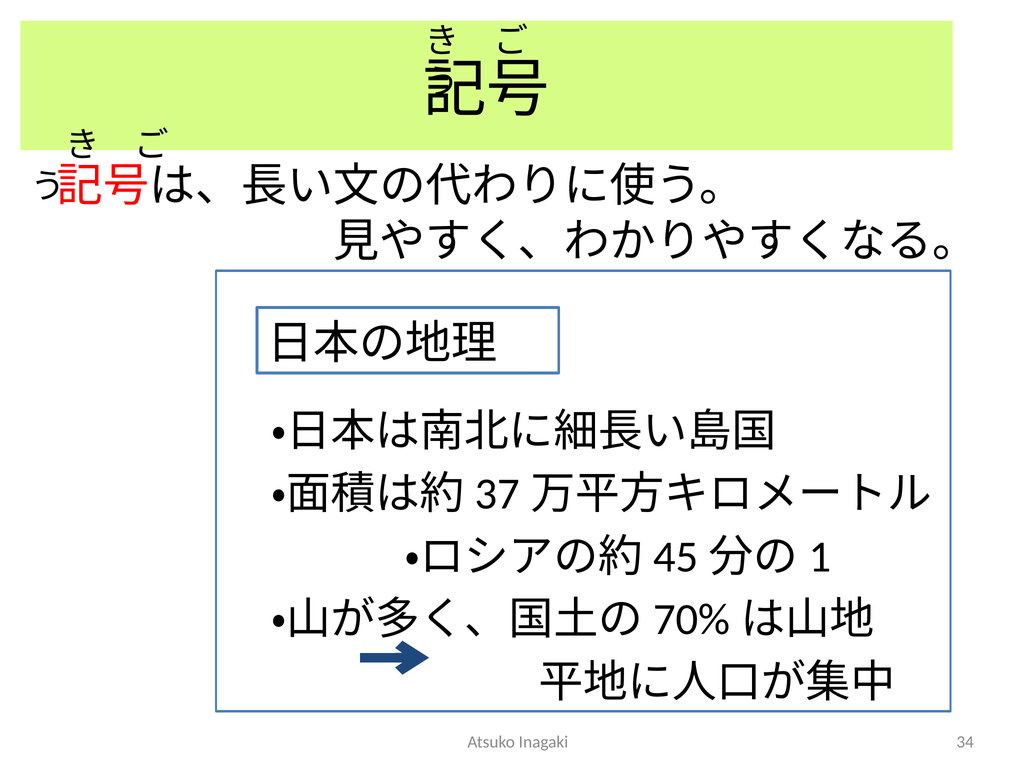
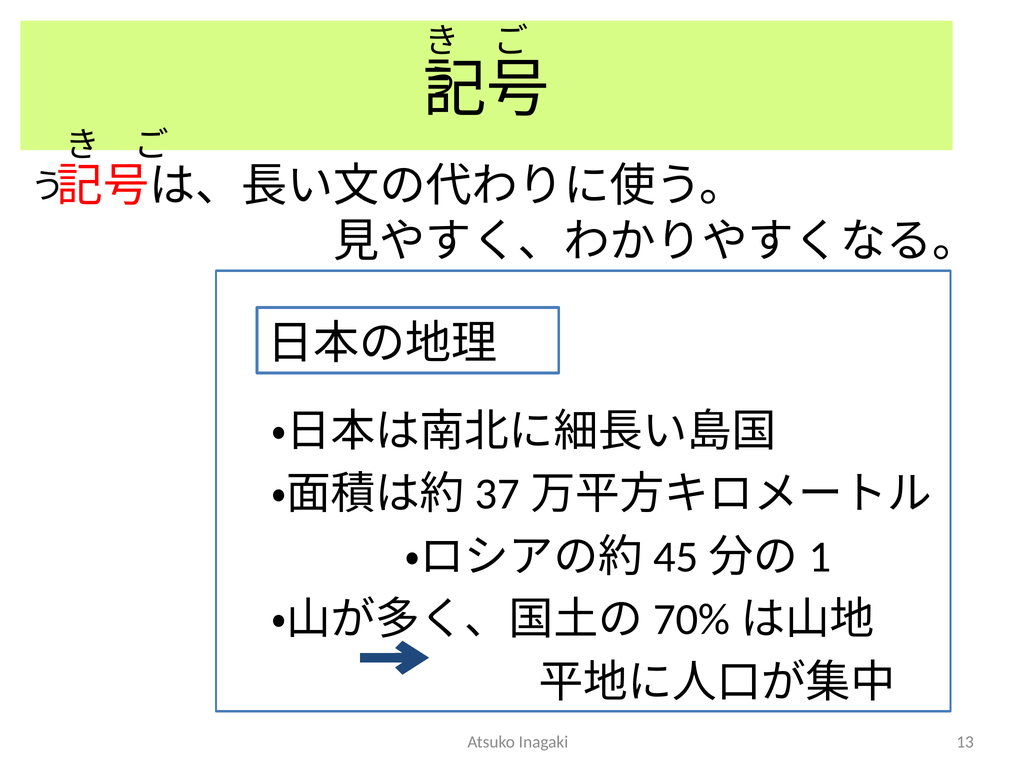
34: 34 -> 13
